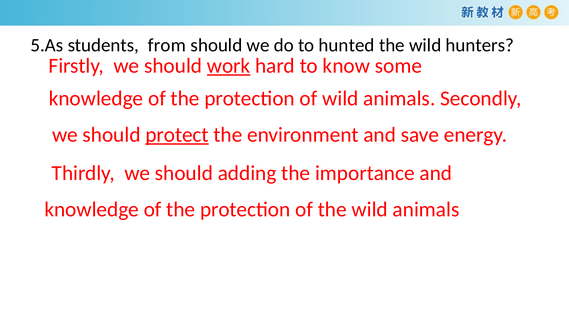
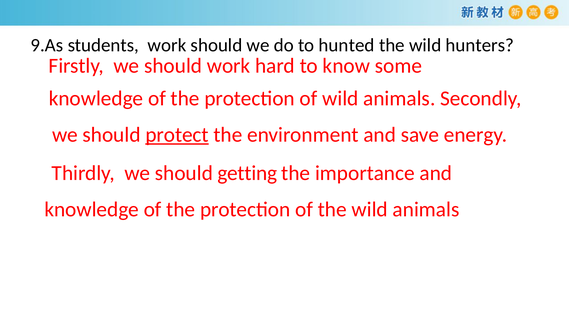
5.As: 5.As -> 9.As
students from: from -> work
work at (229, 66) underline: present -> none
adding: adding -> getting
